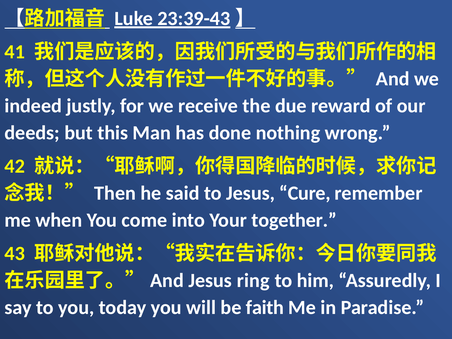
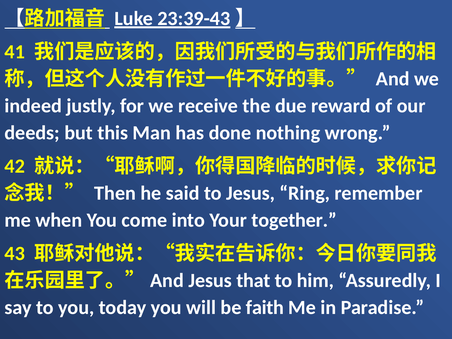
Cure: Cure -> Ring
ring: ring -> that
